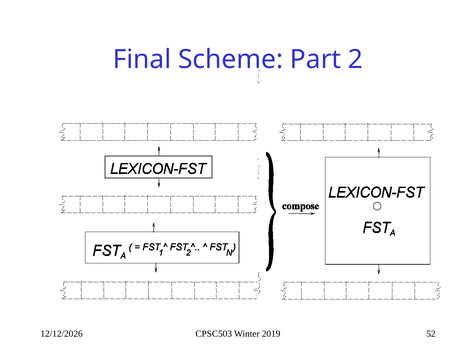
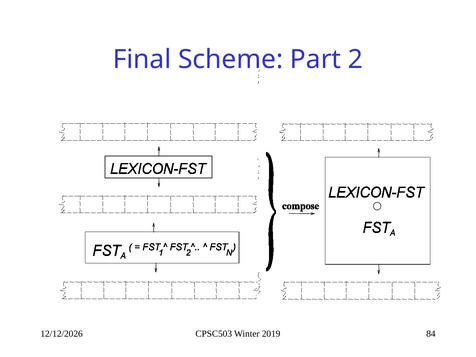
52: 52 -> 84
